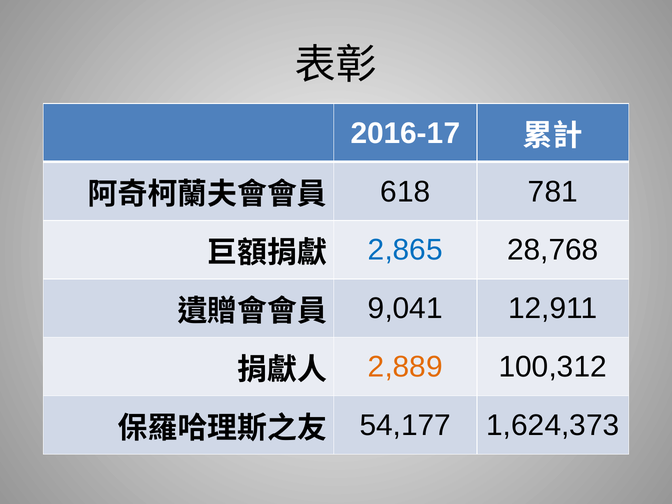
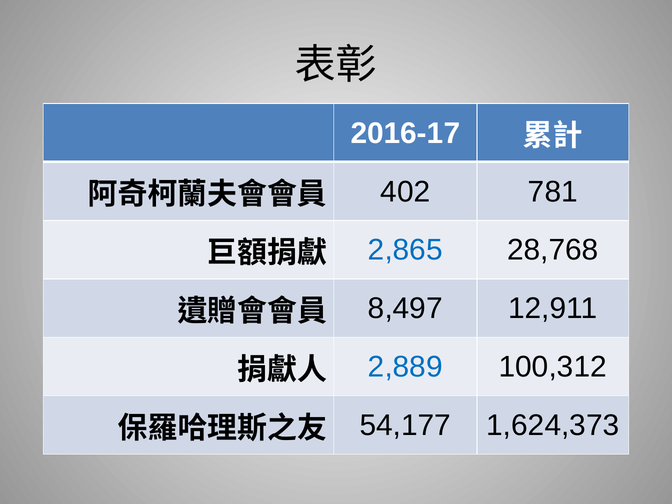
618: 618 -> 402
9,041: 9,041 -> 8,497
2,889 colour: orange -> blue
